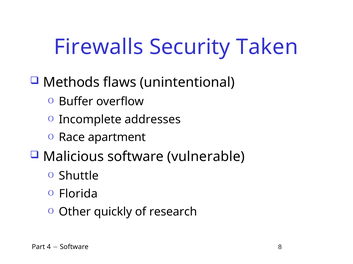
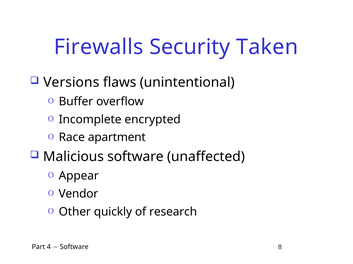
Methods: Methods -> Versions
addresses: addresses -> encrypted
vulnerable: vulnerable -> unaffected
Shuttle: Shuttle -> Appear
Florida: Florida -> Vendor
